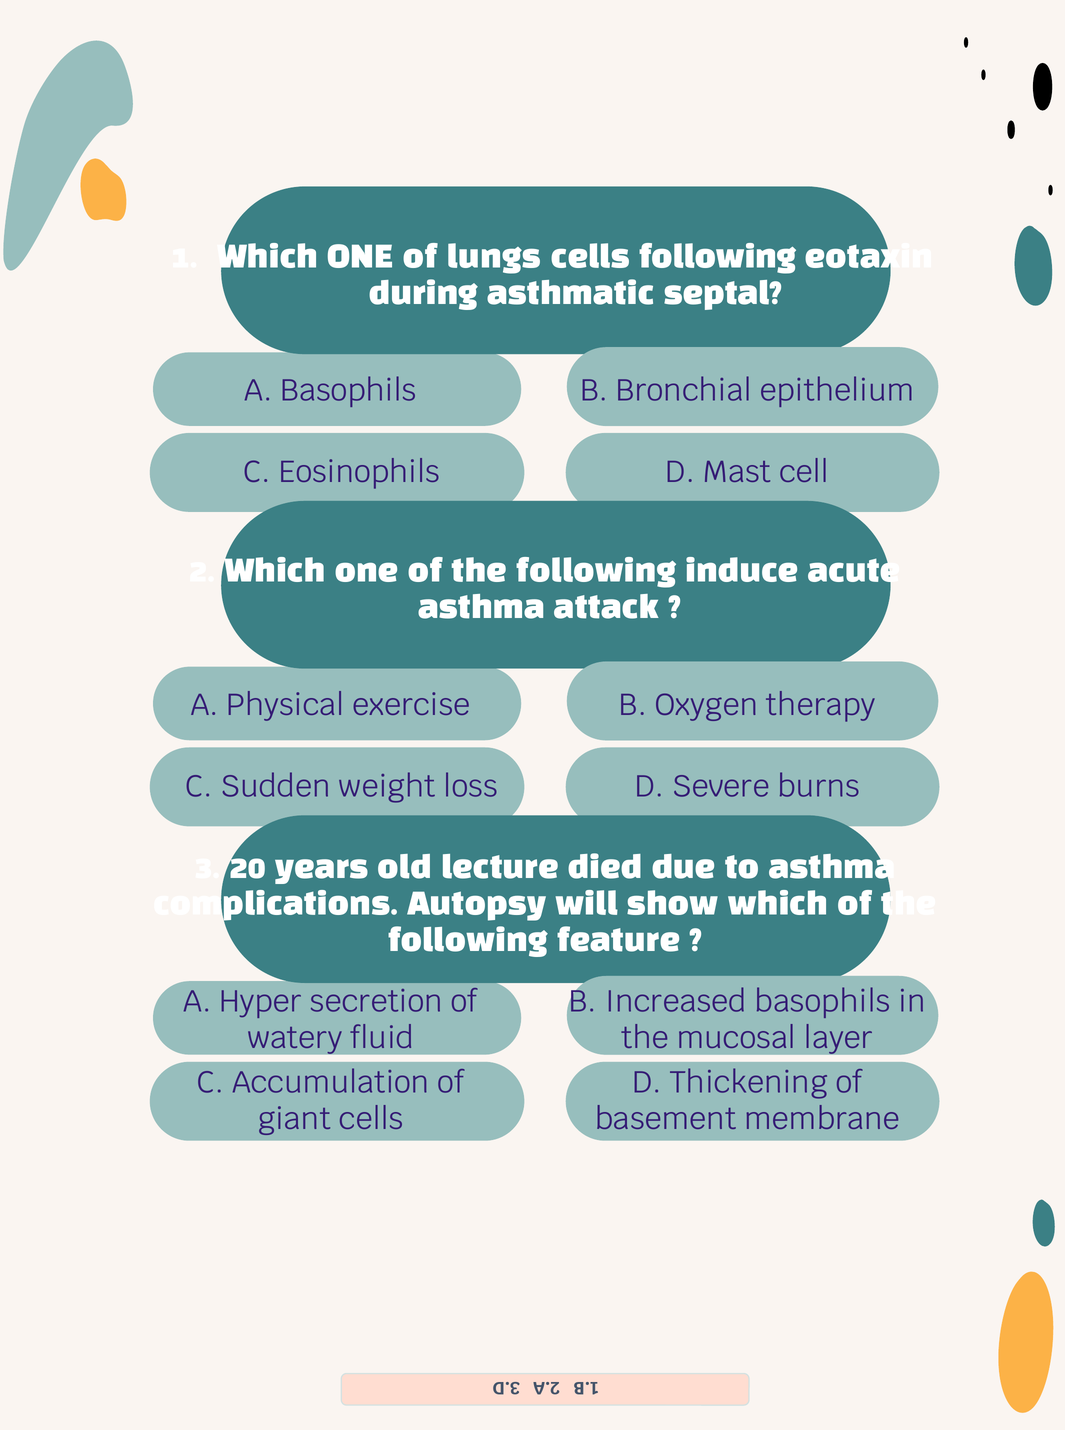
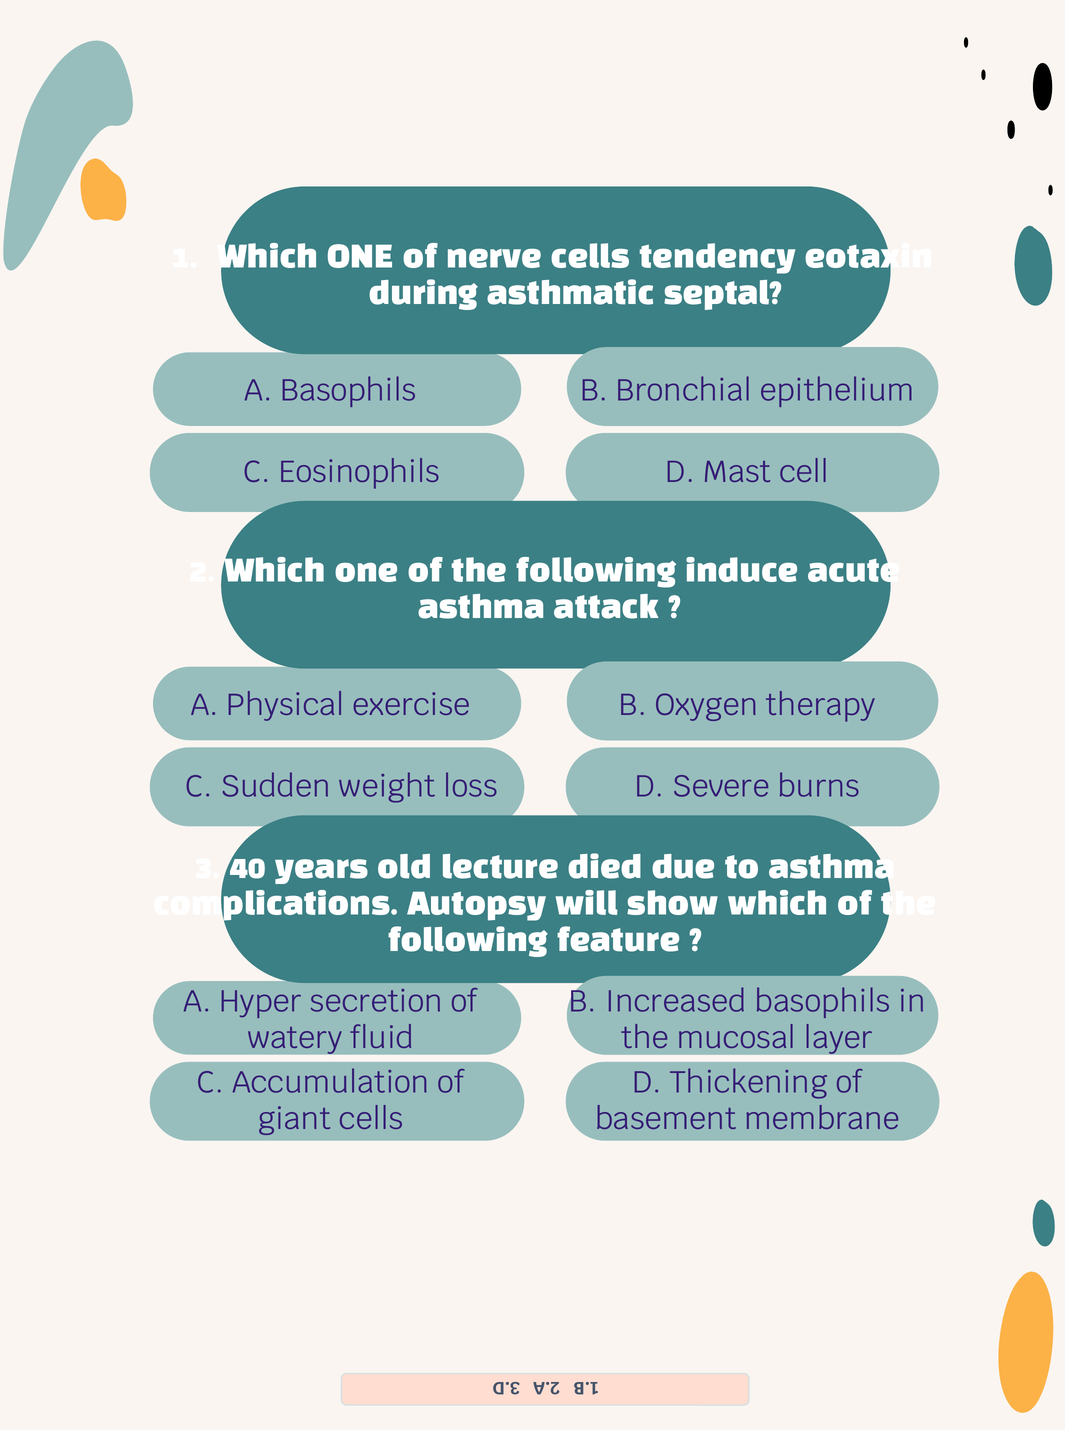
lungs: lungs -> nerve
cells following: following -> tendency
20: 20 -> 40
